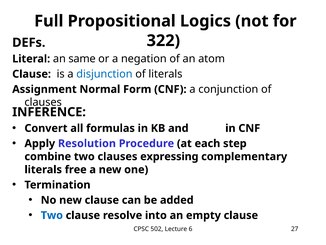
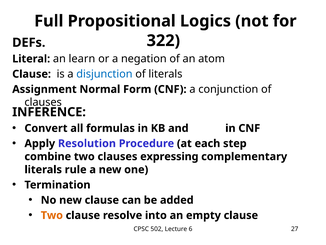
same: same -> learn
free: free -> rule
Two at (52, 215) colour: blue -> orange
